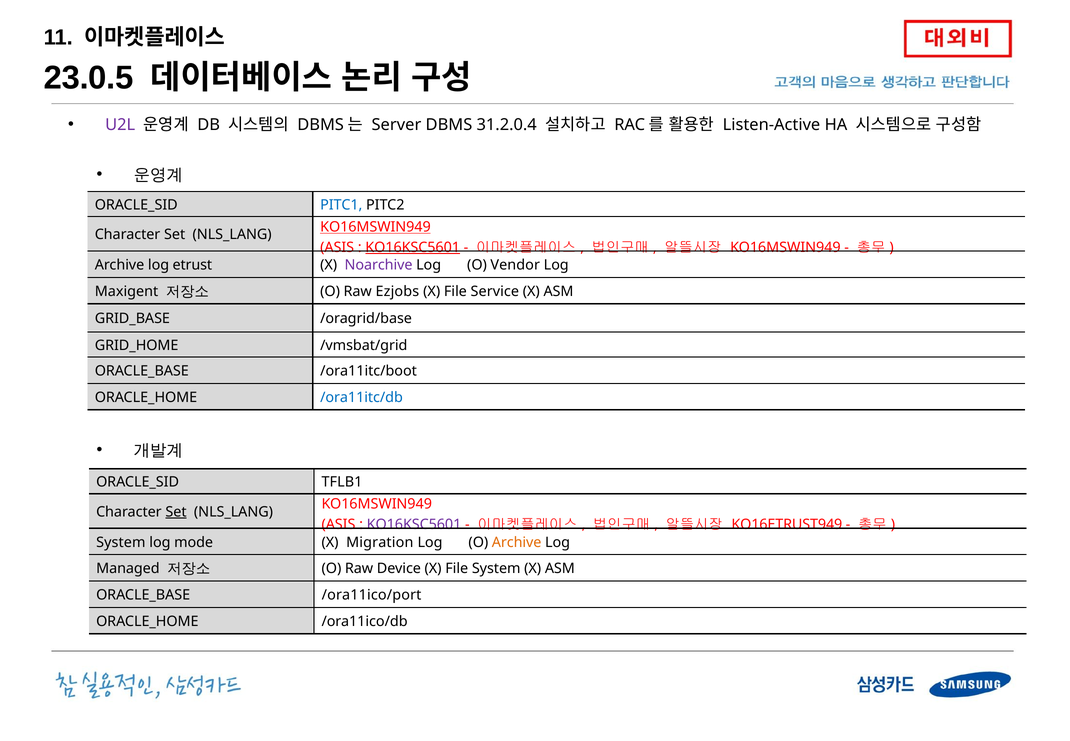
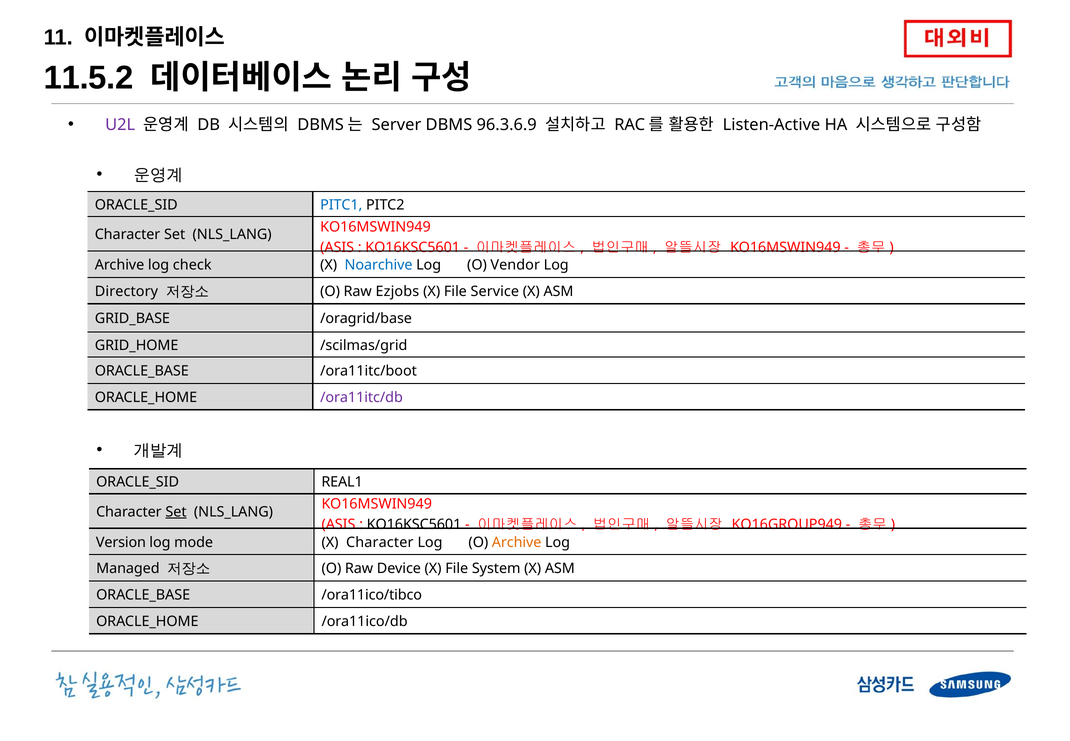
23.0.5: 23.0.5 -> 11.5.2
31.2.0.4: 31.2.0.4 -> 96.3.6.9
KO16MSWIN949 at (375, 227) underline: present -> none
KO16KSC5601 at (413, 247) underline: present -> none
etrust: etrust -> check
Noarchive colour: purple -> blue
Maxigent: Maxigent -> Directory
/vmsbat/grid: /vmsbat/grid -> /scilmas/grid
/ora11itc/db colour: blue -> purple
TFLB1: TFLB1 -> REAL1
KO16KSC5601 at (414, 524) colour: purple -> black
KO16ETRUST949: KO16ETRUST949 -> KO16GROUP949
System at (121, 542): System -> Version
X Migration: Migration -> Character
/ora11ico/port: /ora11ico/port -> /ora11ico/tibco
